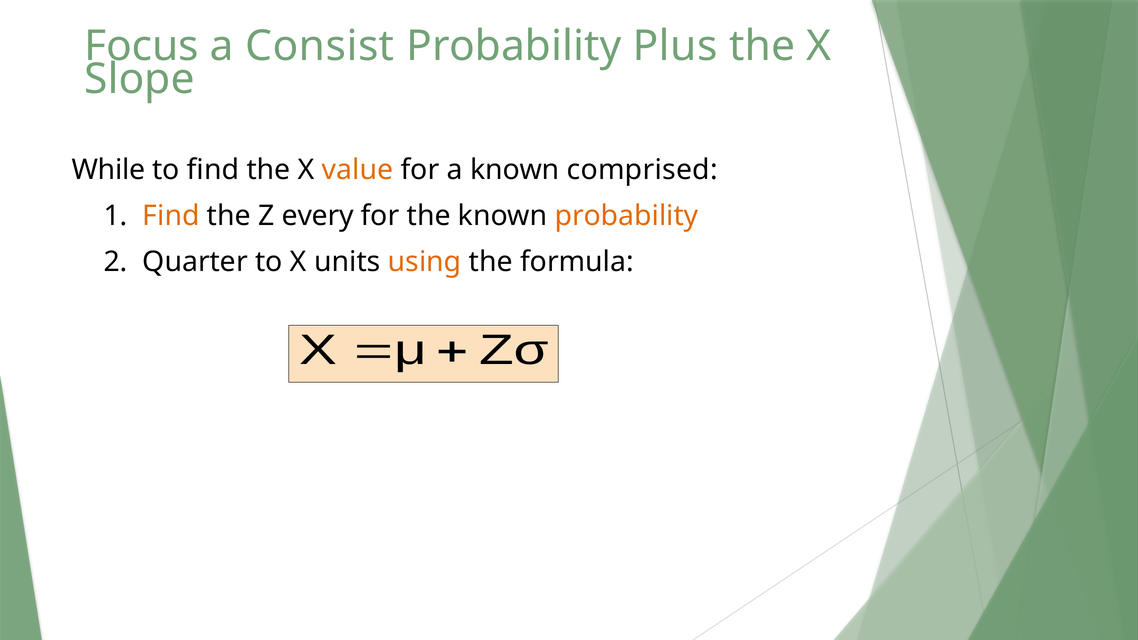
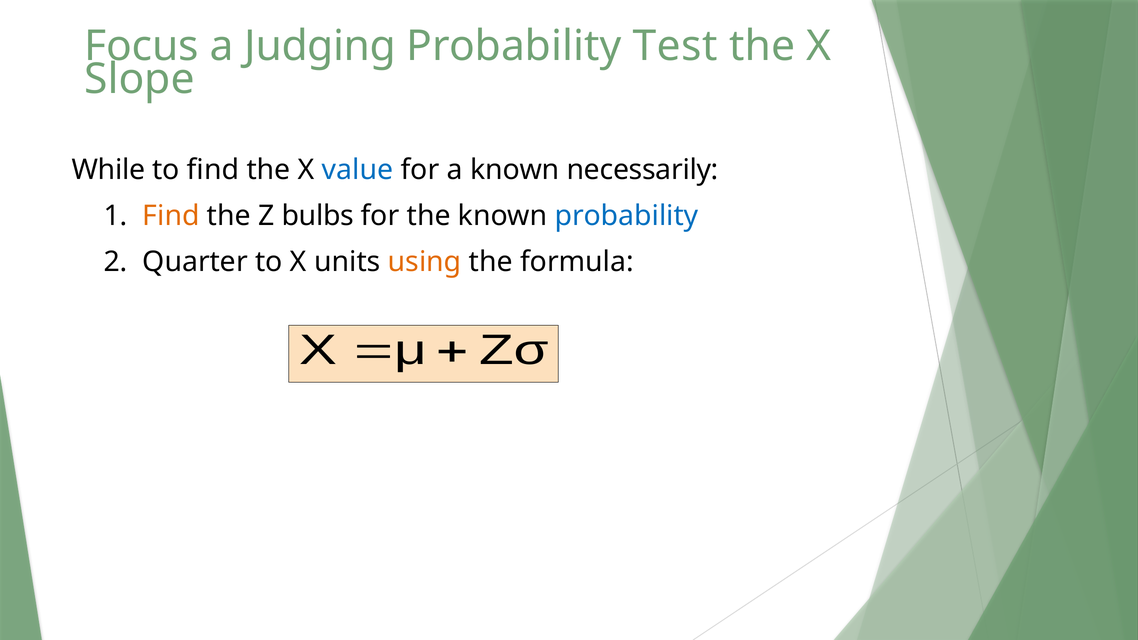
Consist: Consist -> Judging
Plus: Plus -> Test
value colour: orange -> blue
comprised: comprised -> necessarily
every: every -> bulbs
probability at (627, 216) colour: orange -> blue
